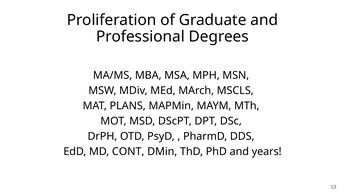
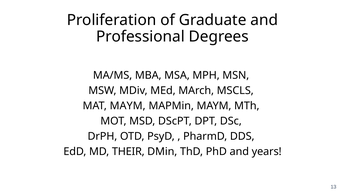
MAT PLANS: PLANS -> MAYM
CONT: CONT -> THEIR
